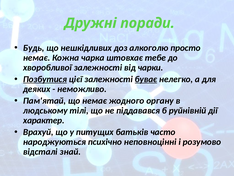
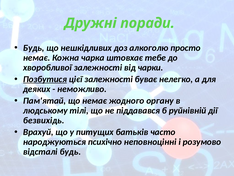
буває underline: present -> none
характер: характер -> безвихідь
відсталі знай: знай -> будь
